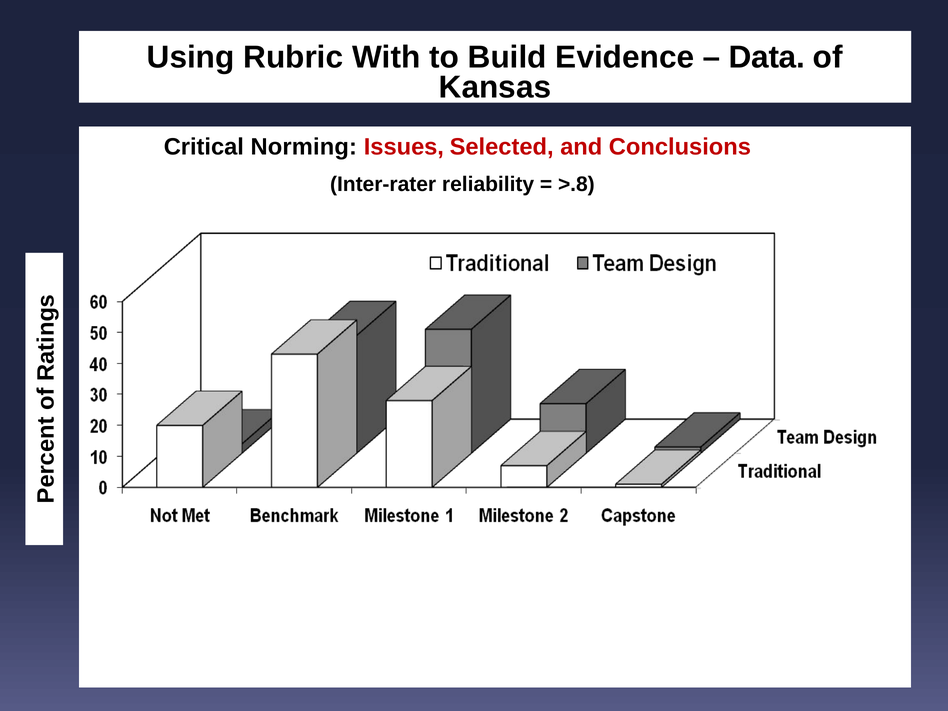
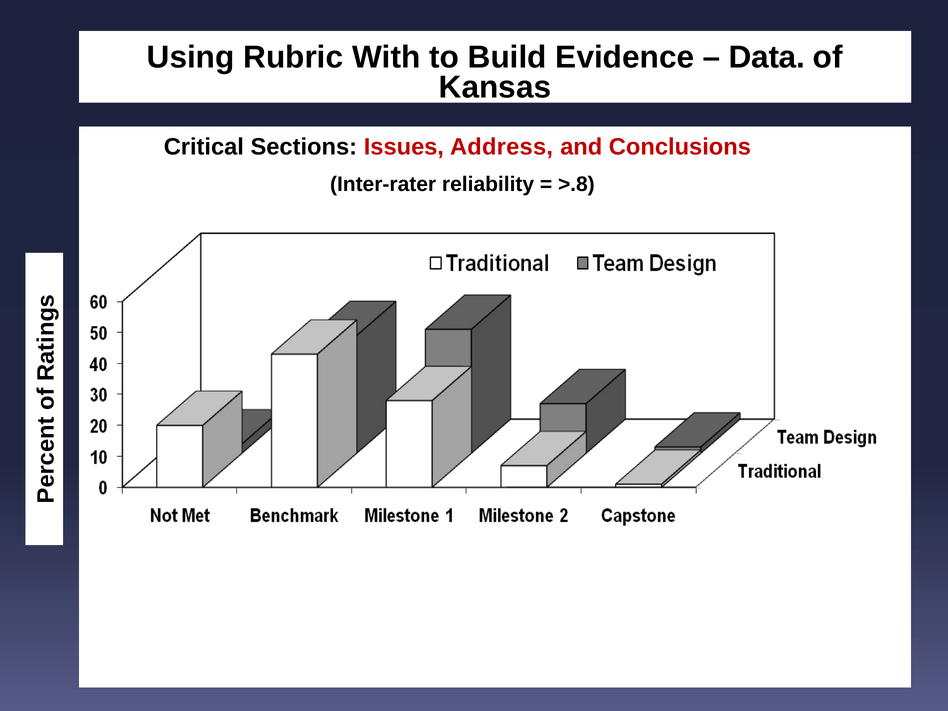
Norming: Norming -> Sections
Selected: Selected -> Address
